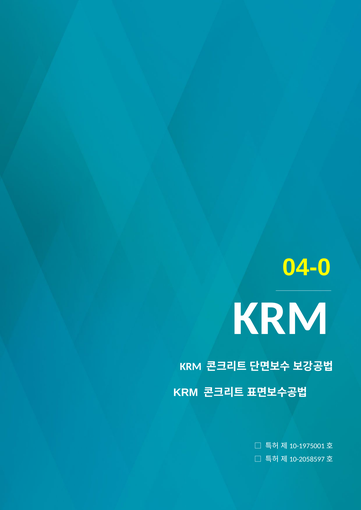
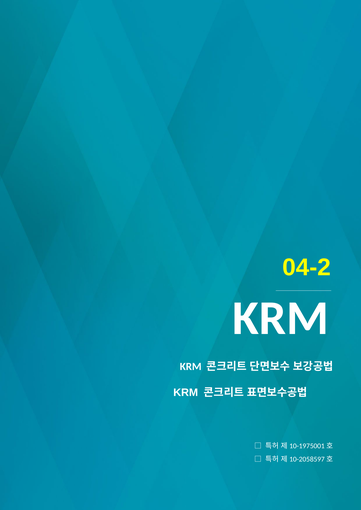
04-0: 04-0 -> 04-2
